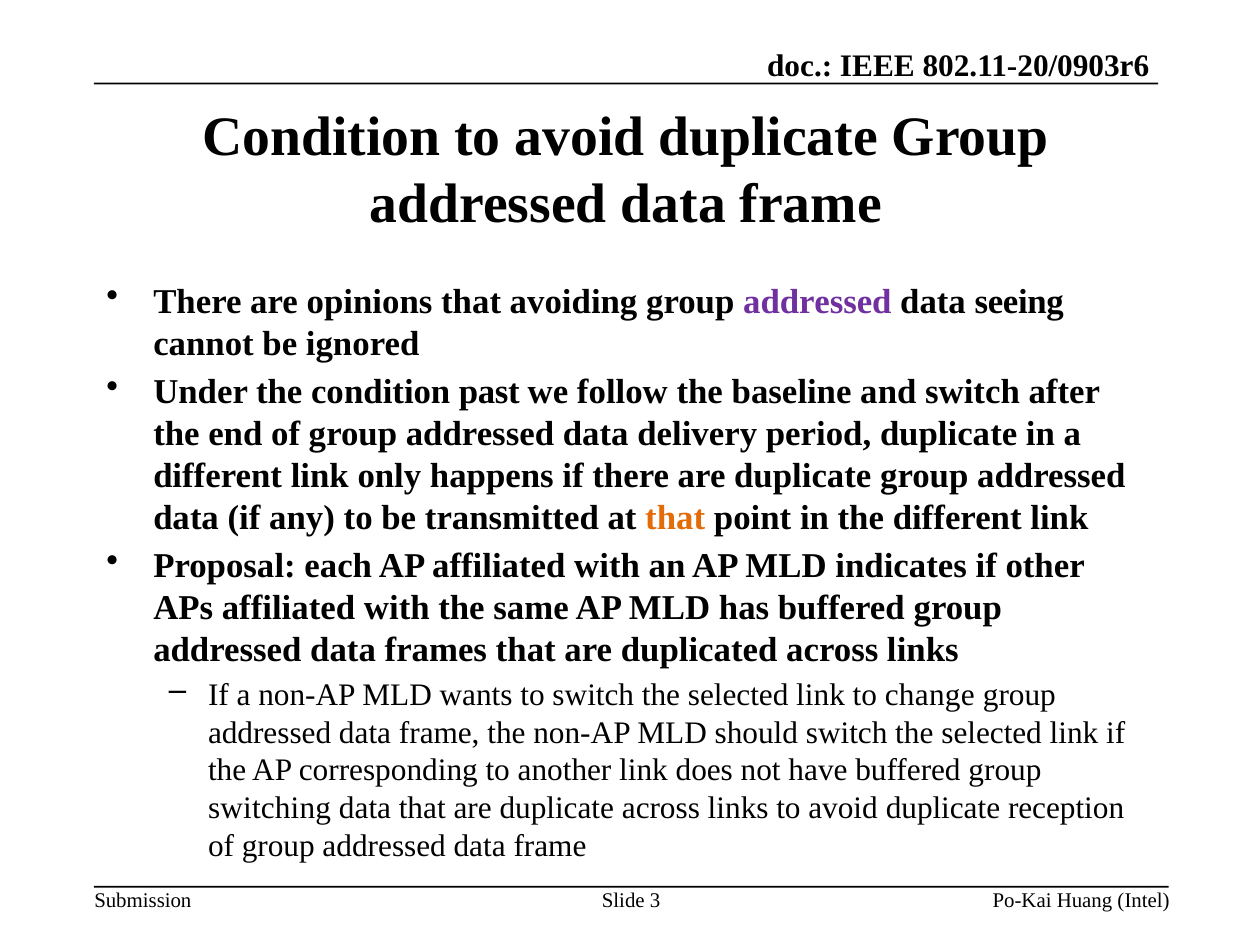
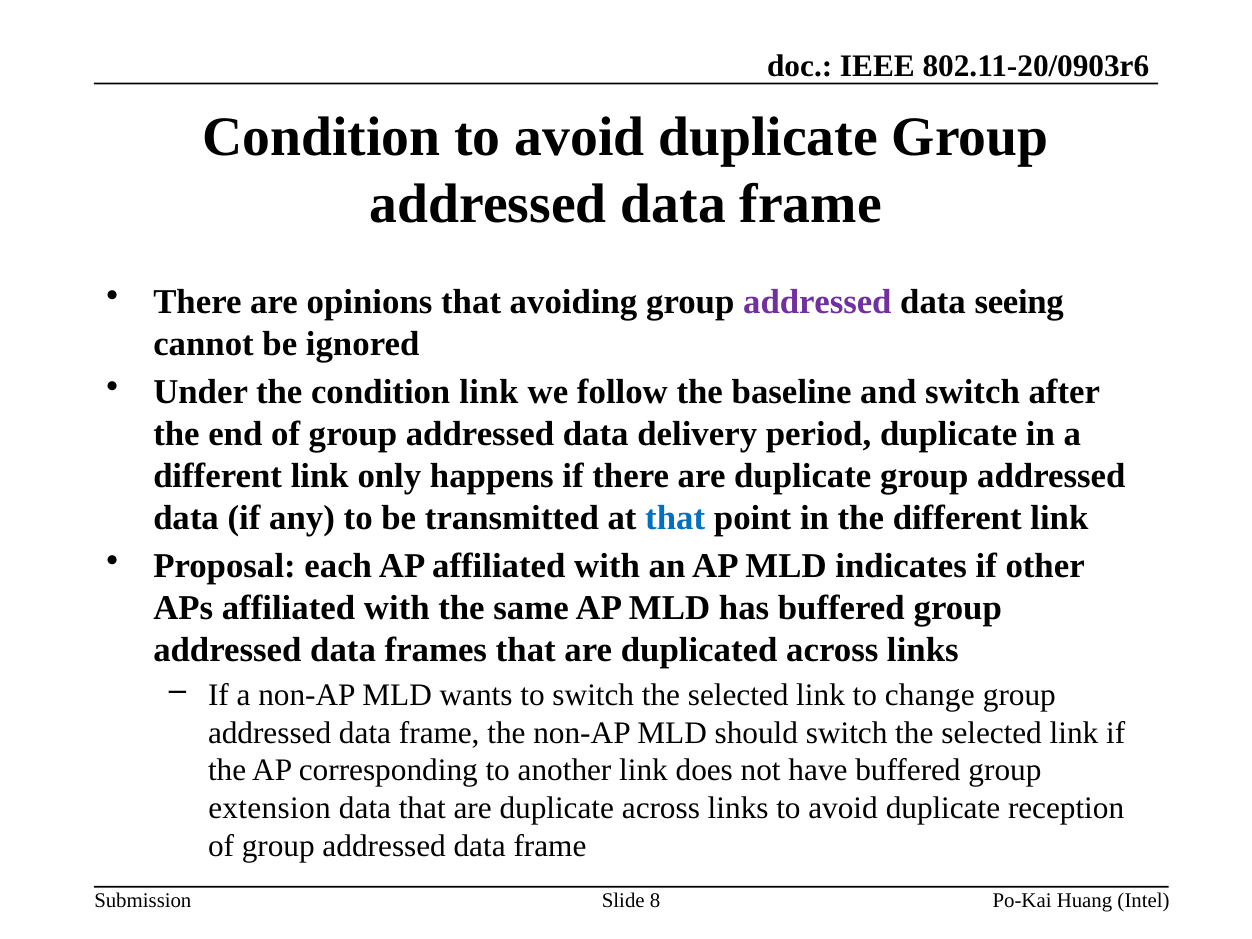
condition past: past -> link
that at (675, 518) colour: orange -> blue
switching: switching -> extension
3: 3 -> 8
